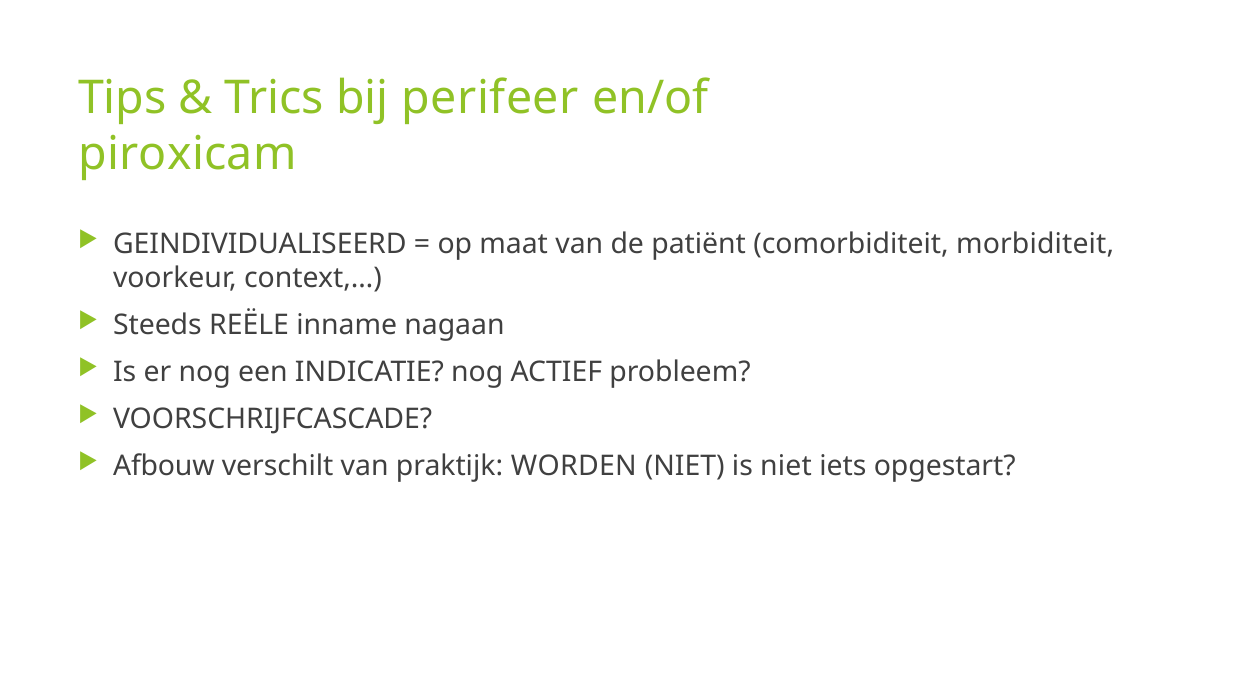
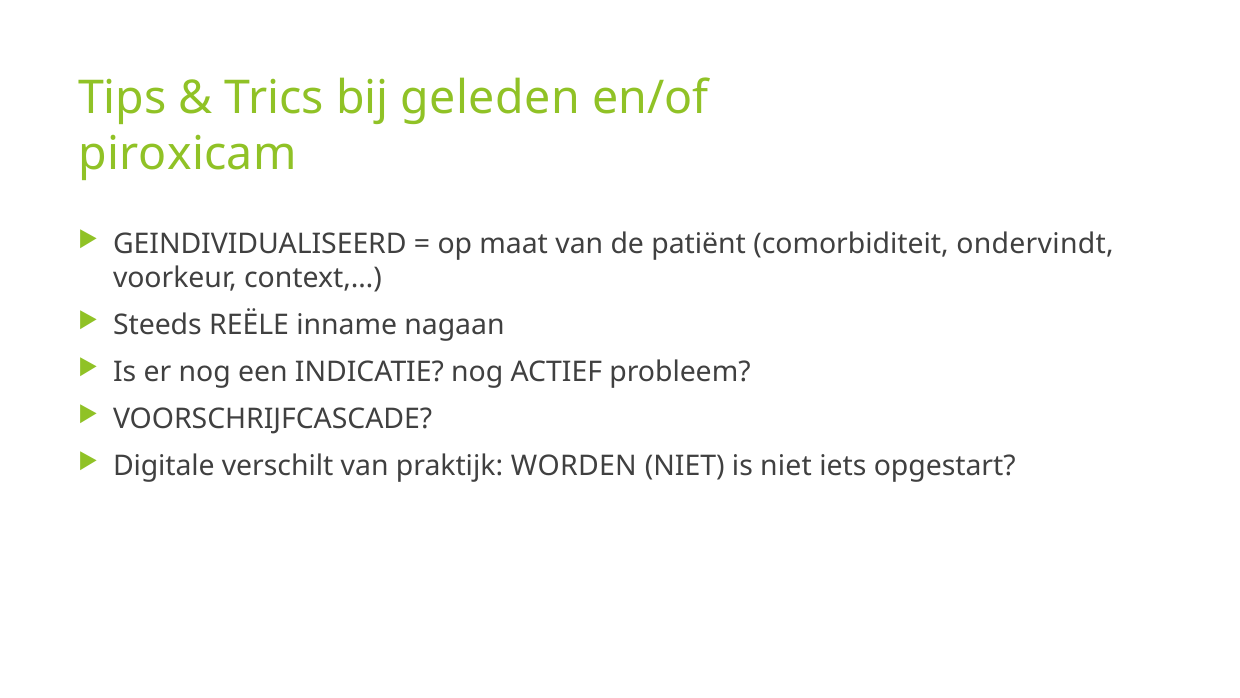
perifeer: perifeer -> geleden
morbiditeit: morbiditeit -> ondervindt
Afbouw: Afbouw -> Digitale
